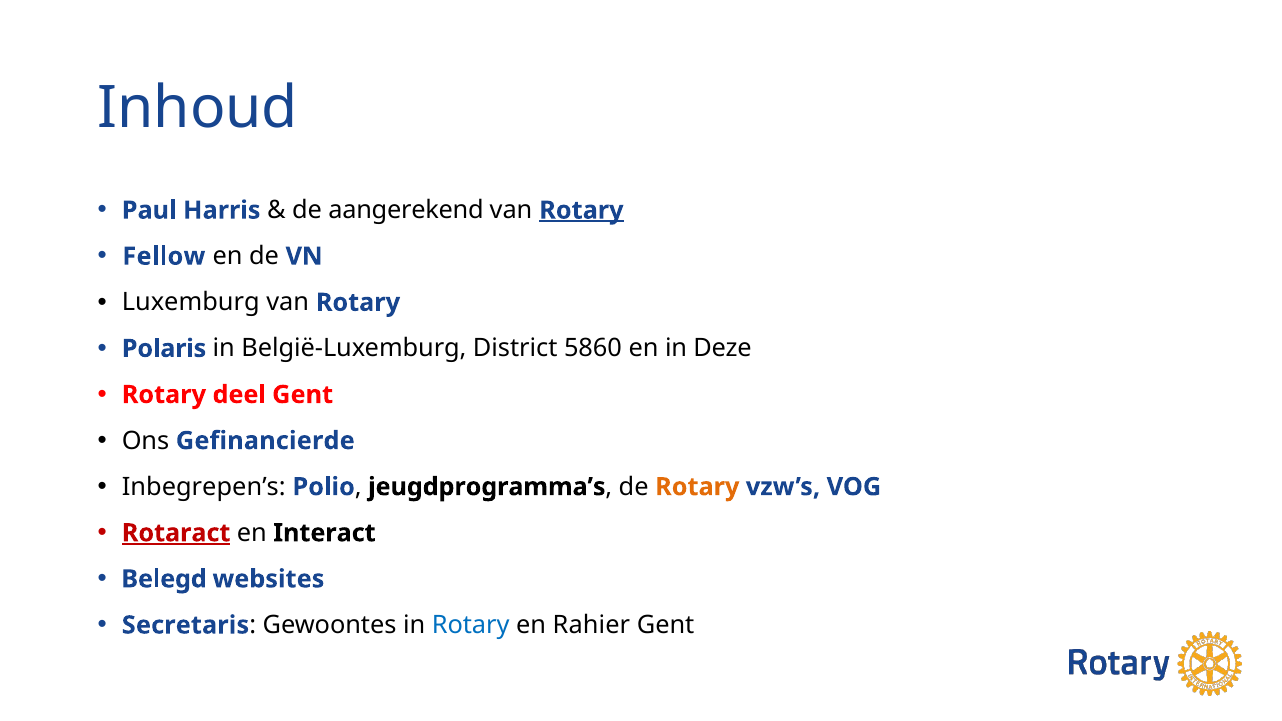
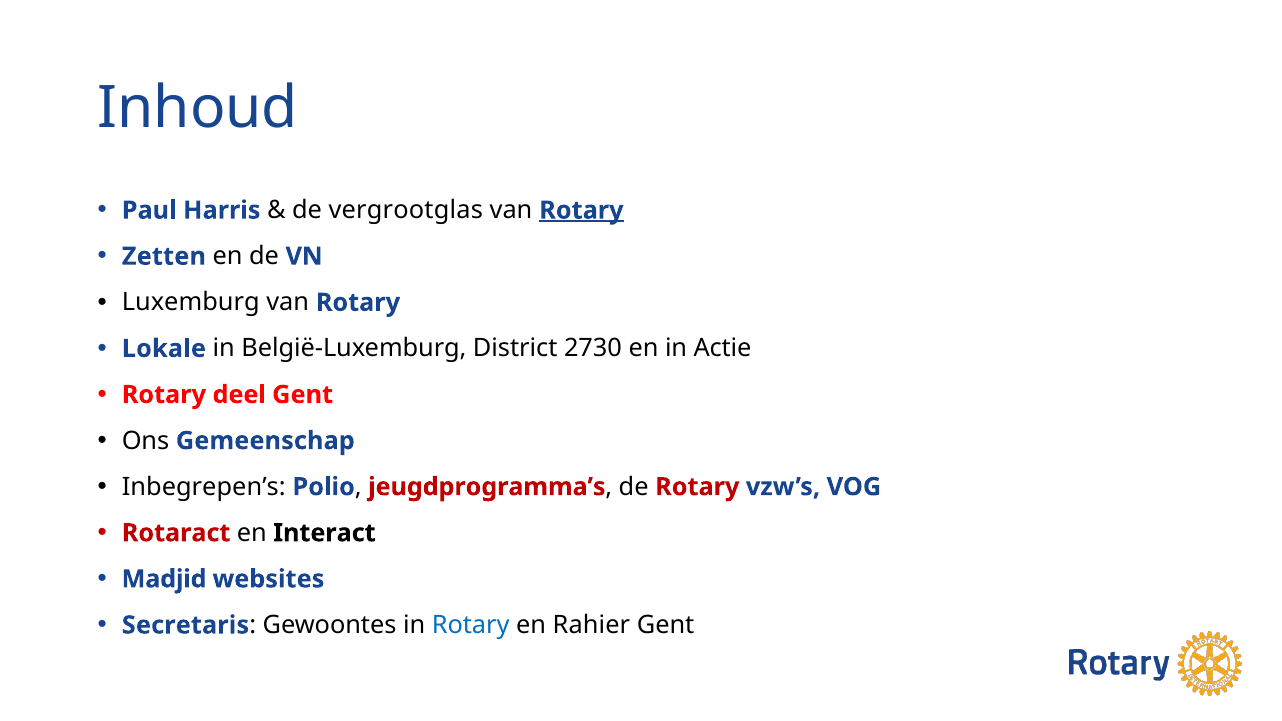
aangerekend: aangerekend -> vergrootglas
Fellow: Fellow -> Zetten
Polaris: Polaris -> Lokale
5860: 5860 -> 2730
Deze: Deze -> Actie
Gefinancierde: Gefinancierde -> Gemeenschap
jeugdprogramma’s colour: black -> red
Rotary at (697, 487) colour: orange -> red
Rotaract underline: present -> none
Belegd: Belegd -> Madjid
